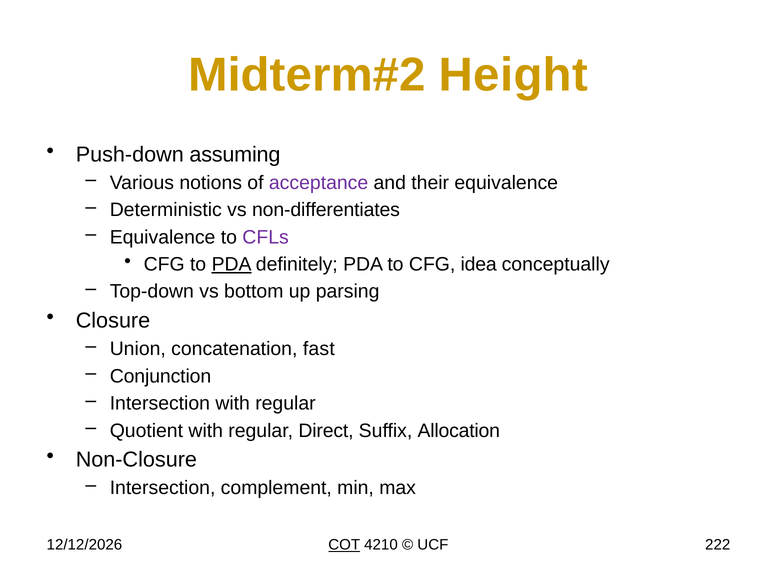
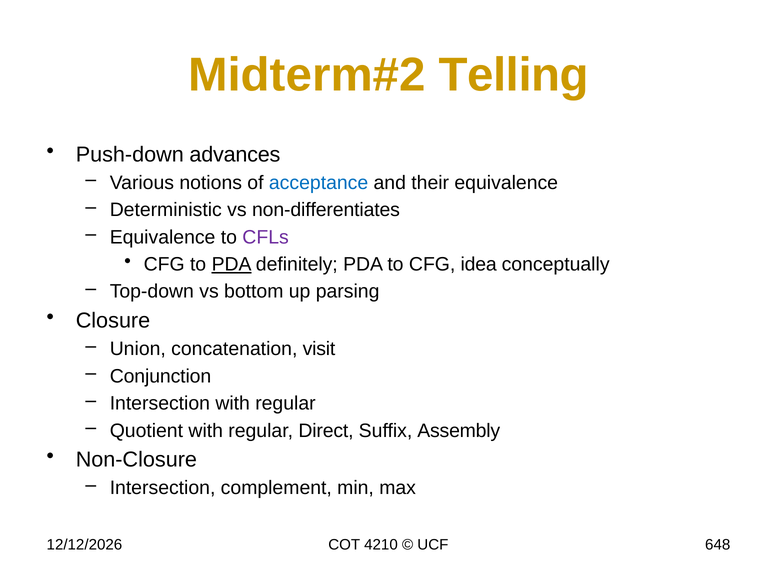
Height: Height -> Telling
assuming: assuming -> advances
acceptance colour: purple -> blue
fast: fast -> visit
Allocation: Allocation -> Assembly
COT underline: present -> none
222: 222 -> 648
